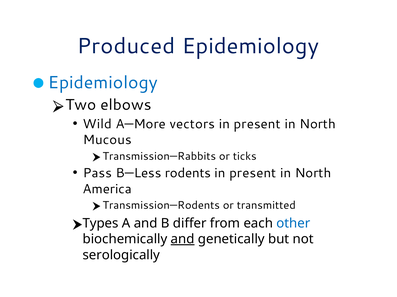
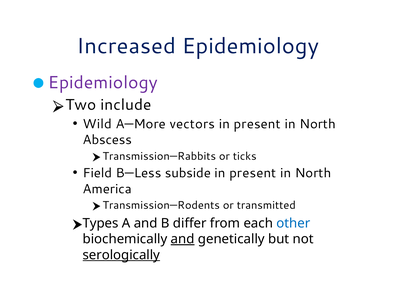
Produced: Produced -> Increased
Epidemiology at (103, 83) colour: blue -> purple
elbows: elbows -> include
Mucous: Mucous -> Abscess
Pass: Pass -> Field
rodents: rodents -> subside
serologically underline: none -> present
